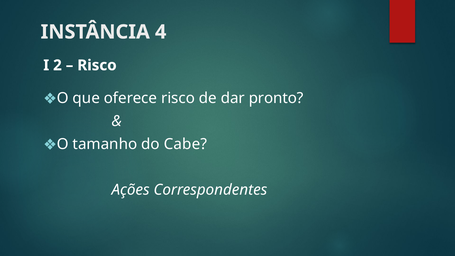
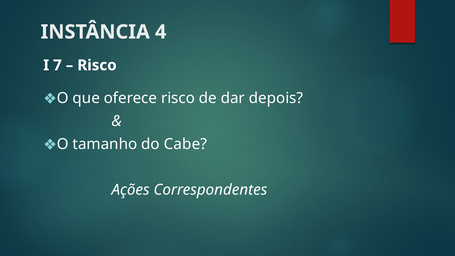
2: 2 -> 7
pronto: pronto -> depois
